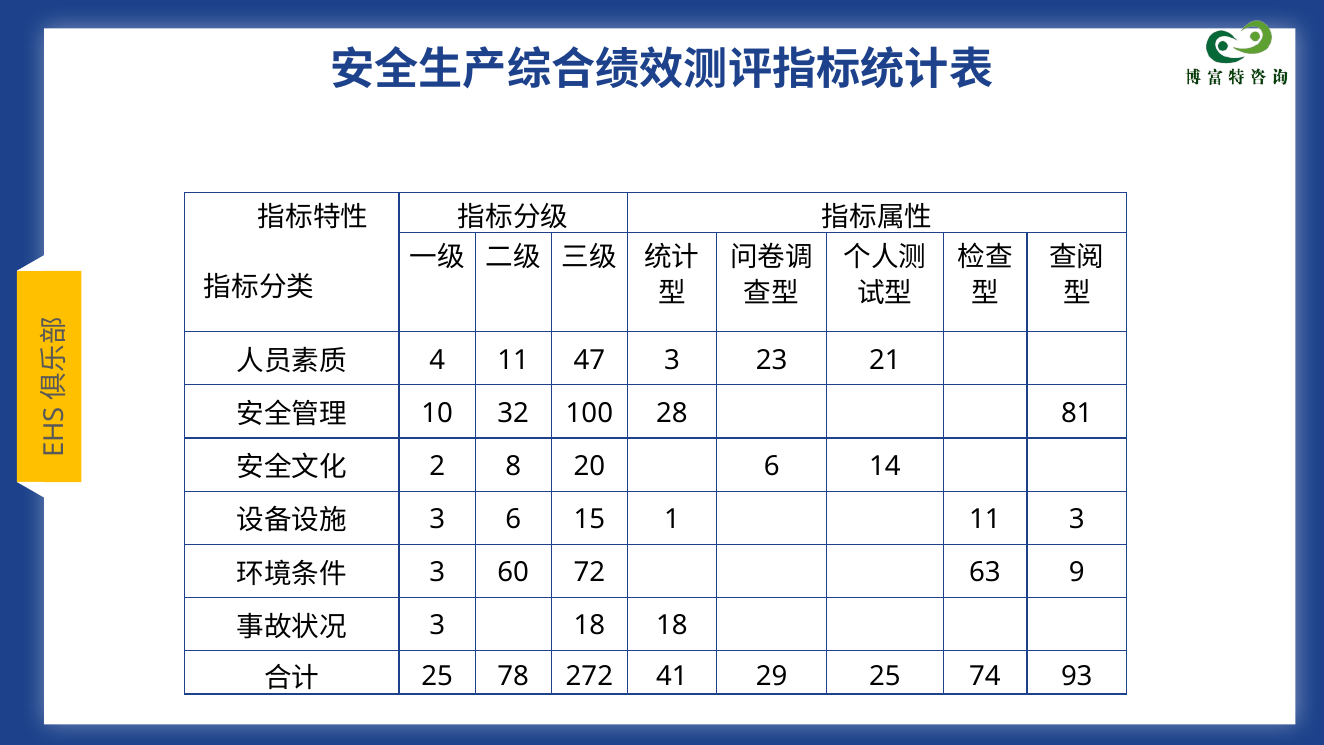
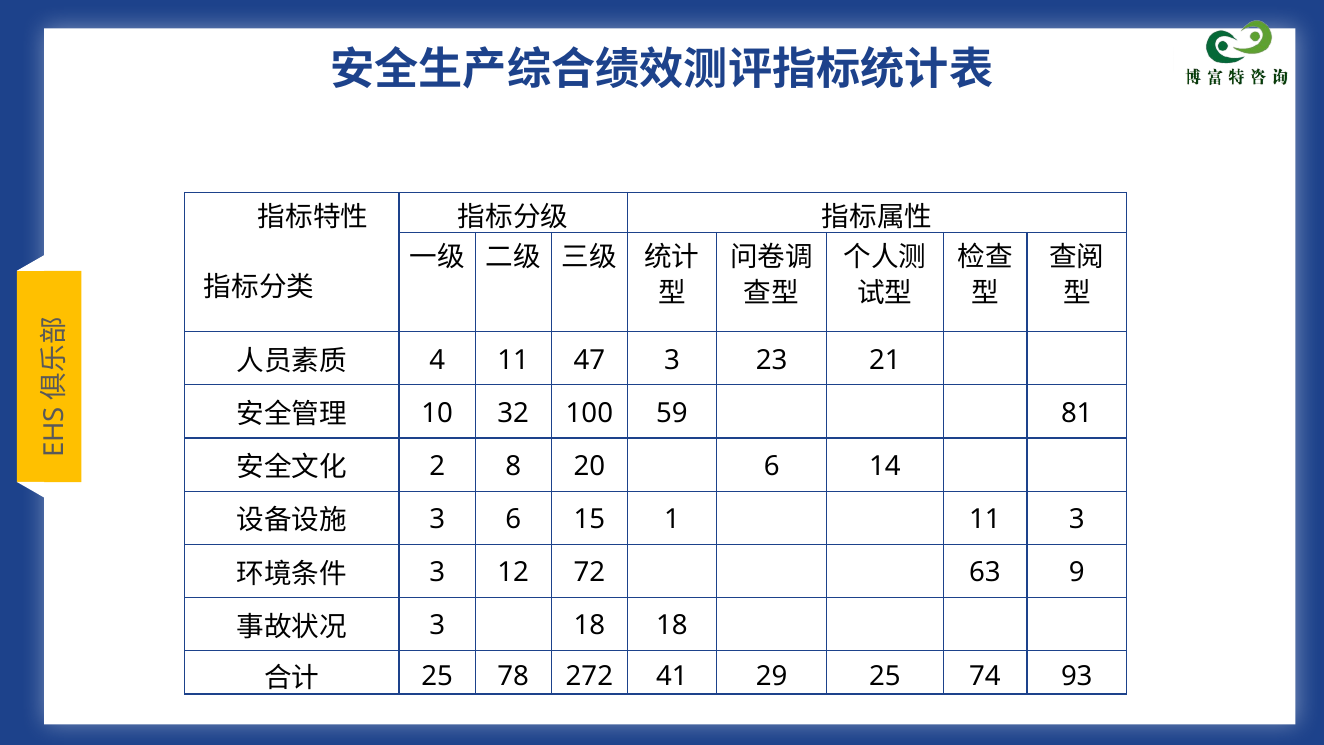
28: 28 -> 59
60: 60 -> 12
